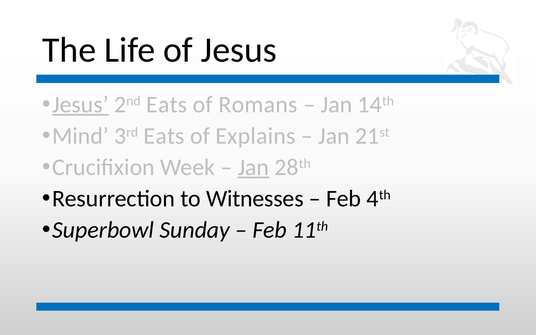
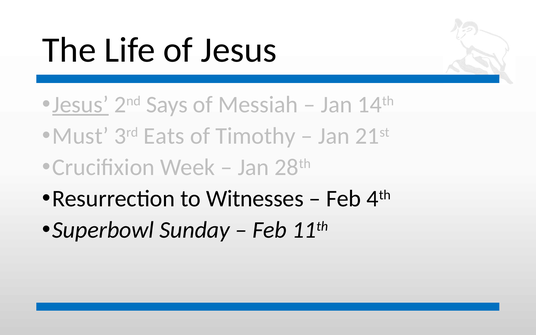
2nd Eats: Eats -> Says
Romans: Romans -> Messiah
Mind: Mind -> Must
Explains: Explains -> Timothy
Jan at (253, 167) underline: present -> none
